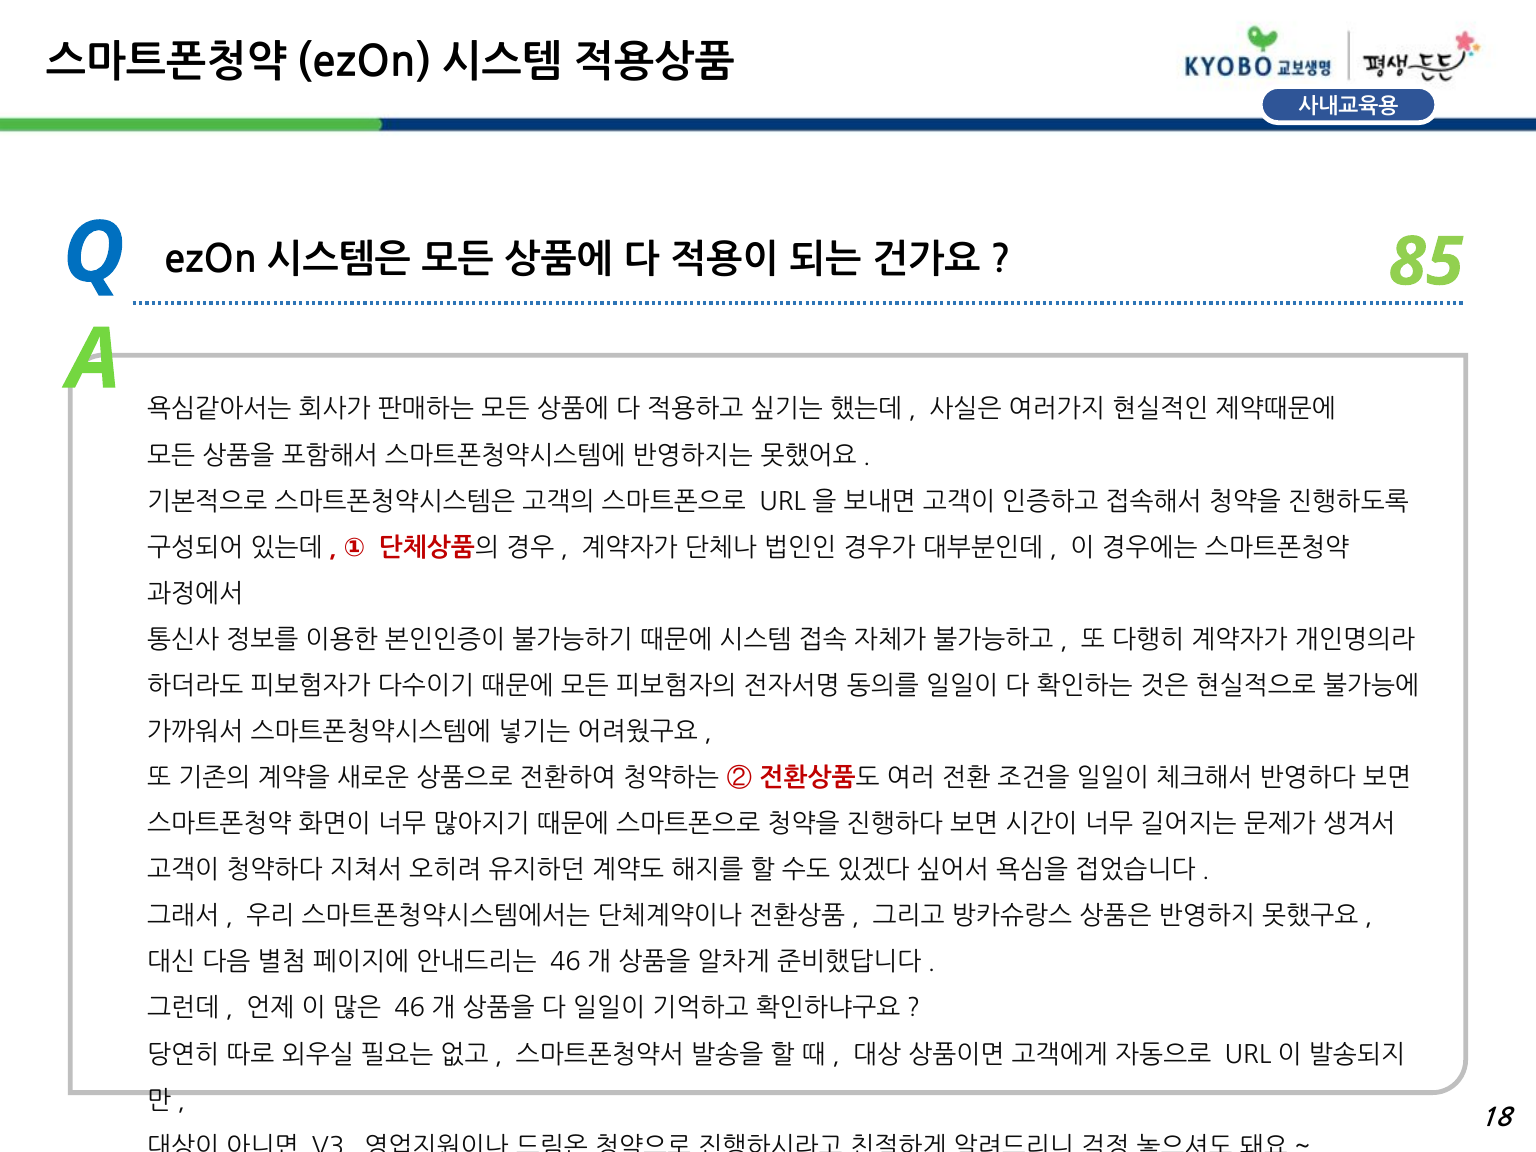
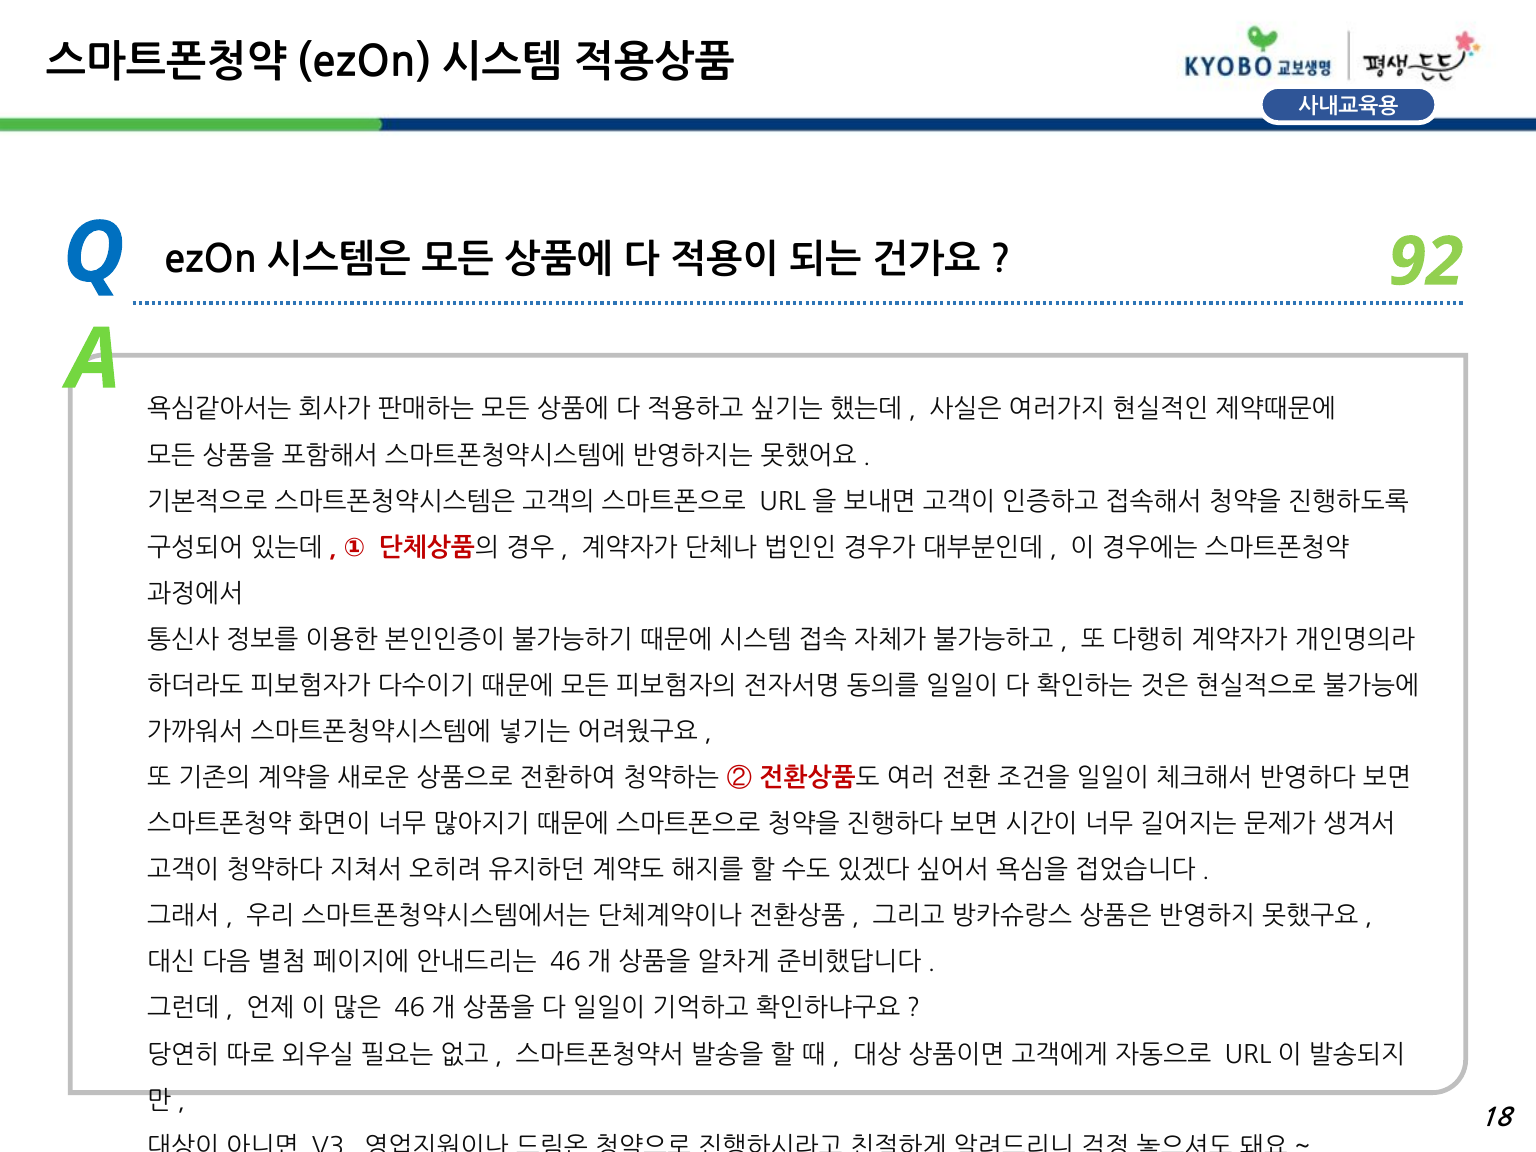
85: 85 -> 92
